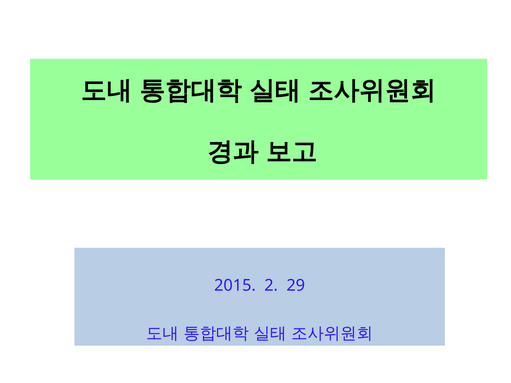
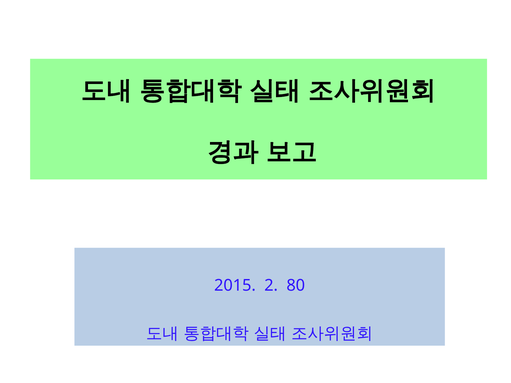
29: 29 -> 80
